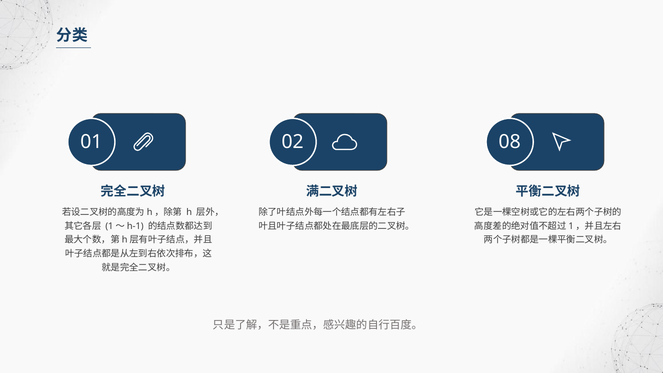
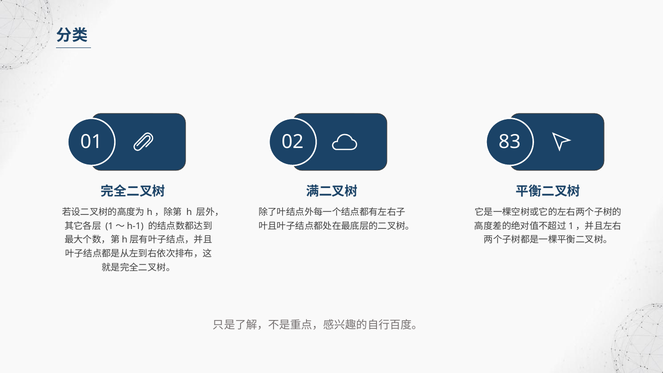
08: 08 -> 83
